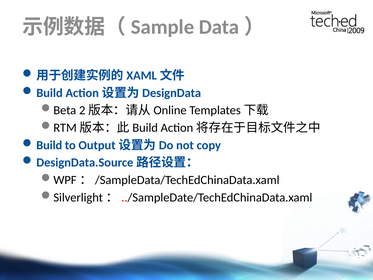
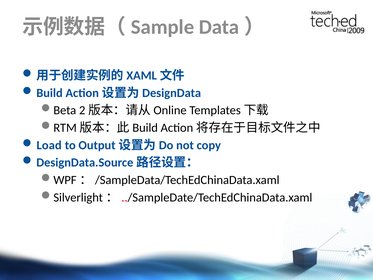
Build at (49, 145): Build -> Load
